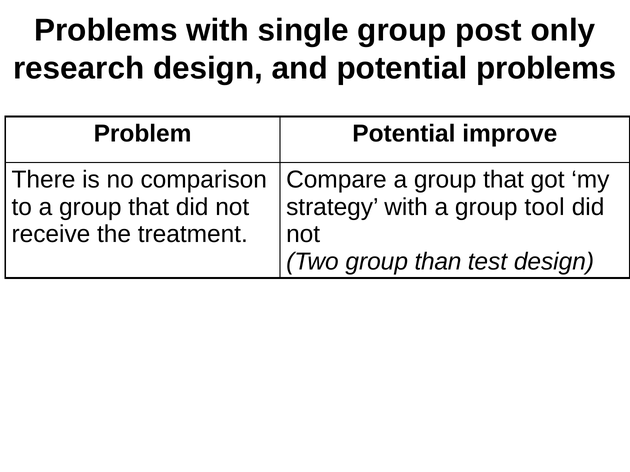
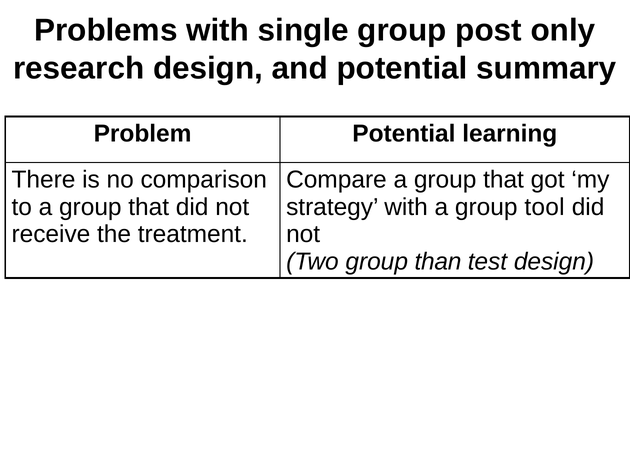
potential problems: problems -> summary
improve: improve -> learning
